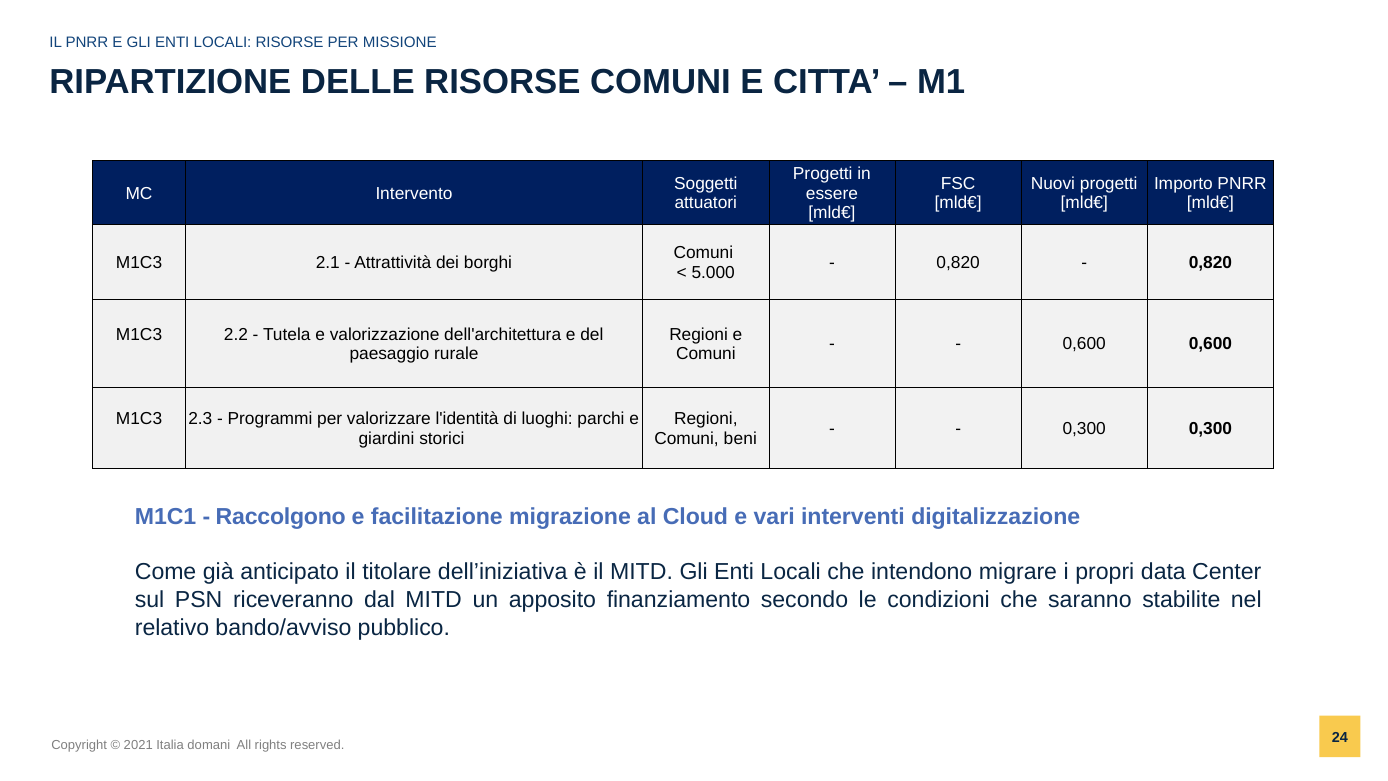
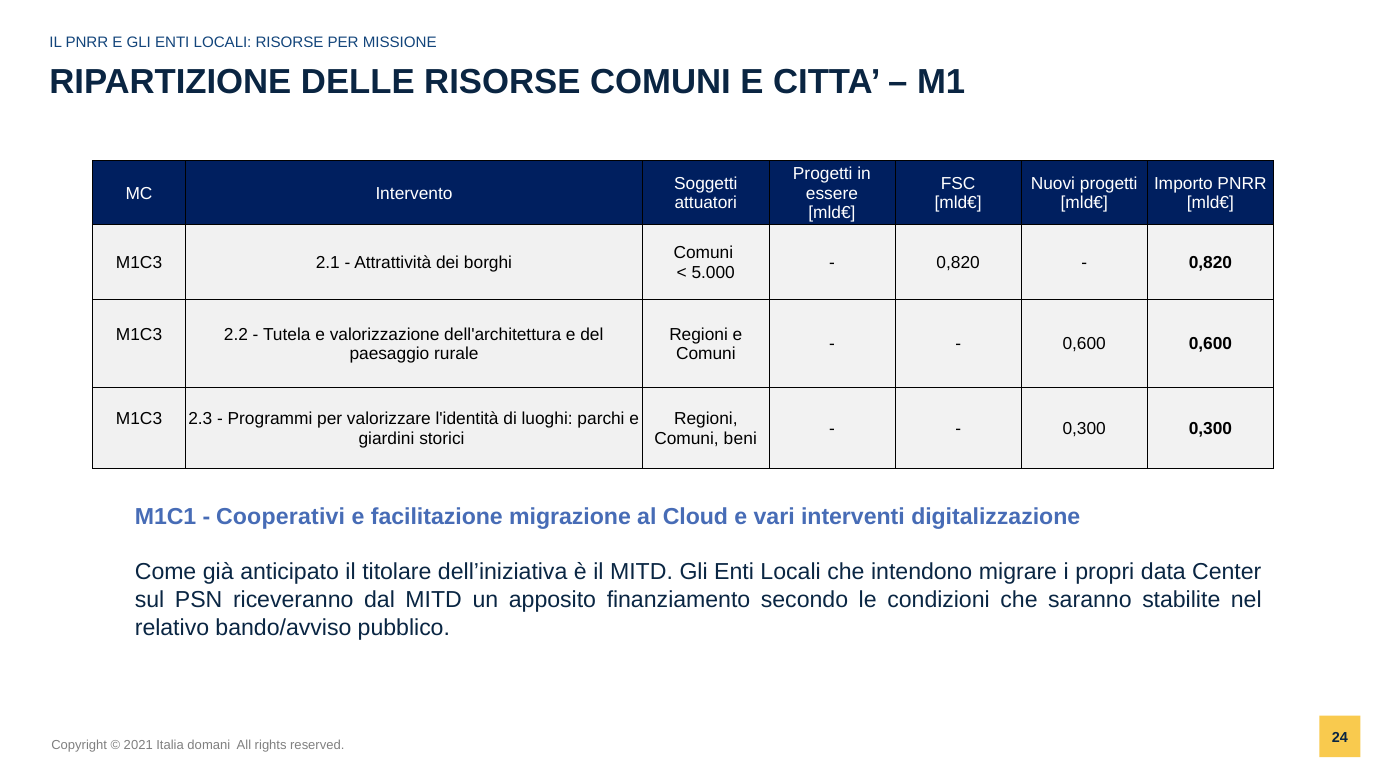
Raccolgono: Raccolgono -> Cooperativi
